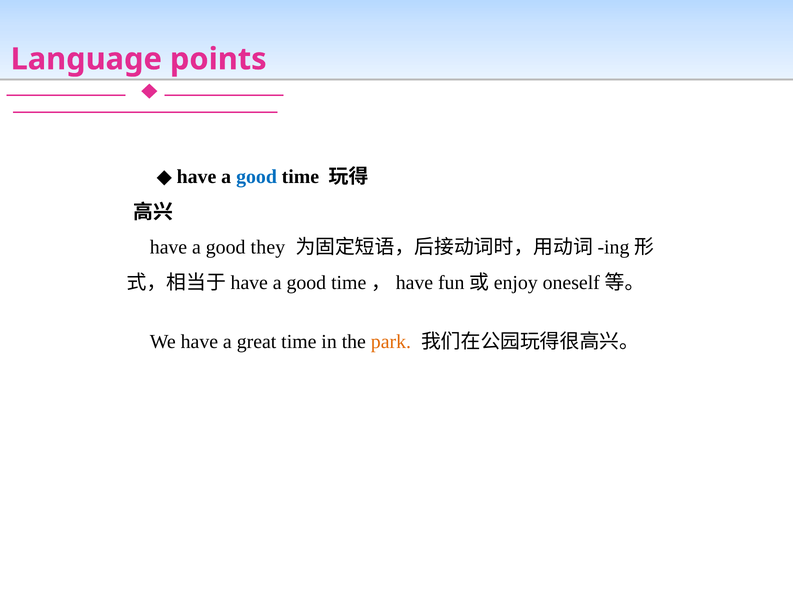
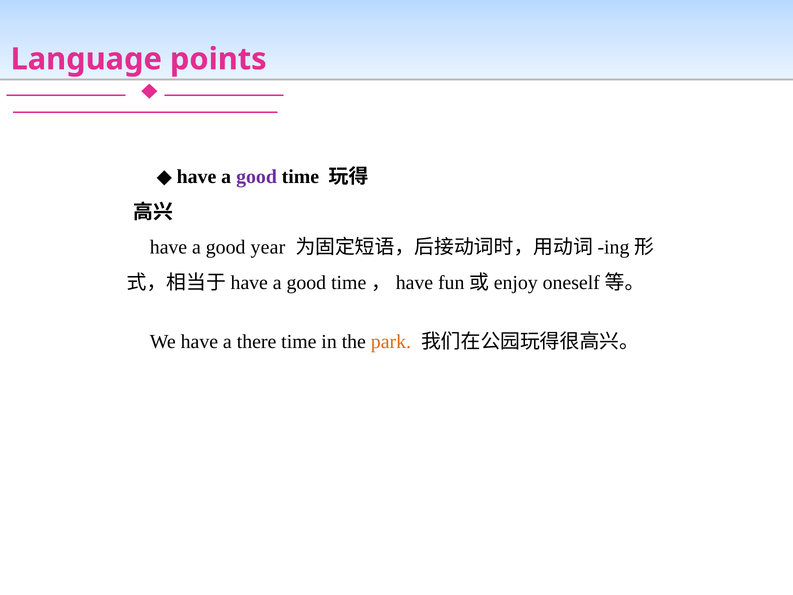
good at (257, 177) colour: blue -> purple
they: they -> year
great: great -> there
